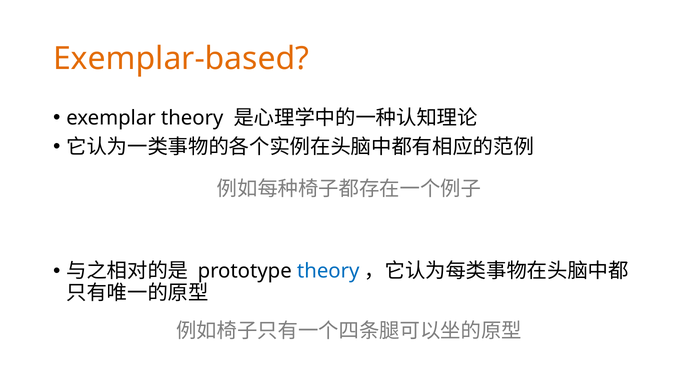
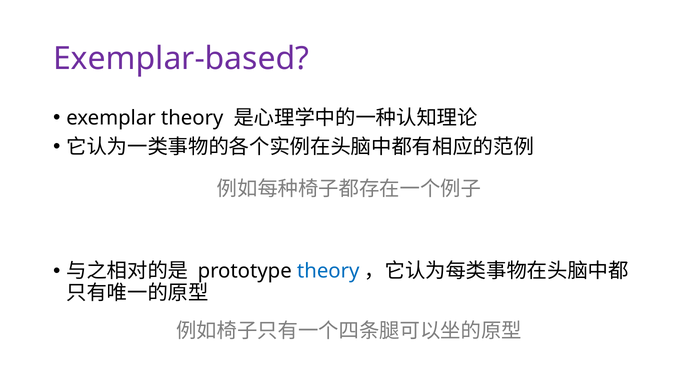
Exemplar-based colour: orange -> purple
